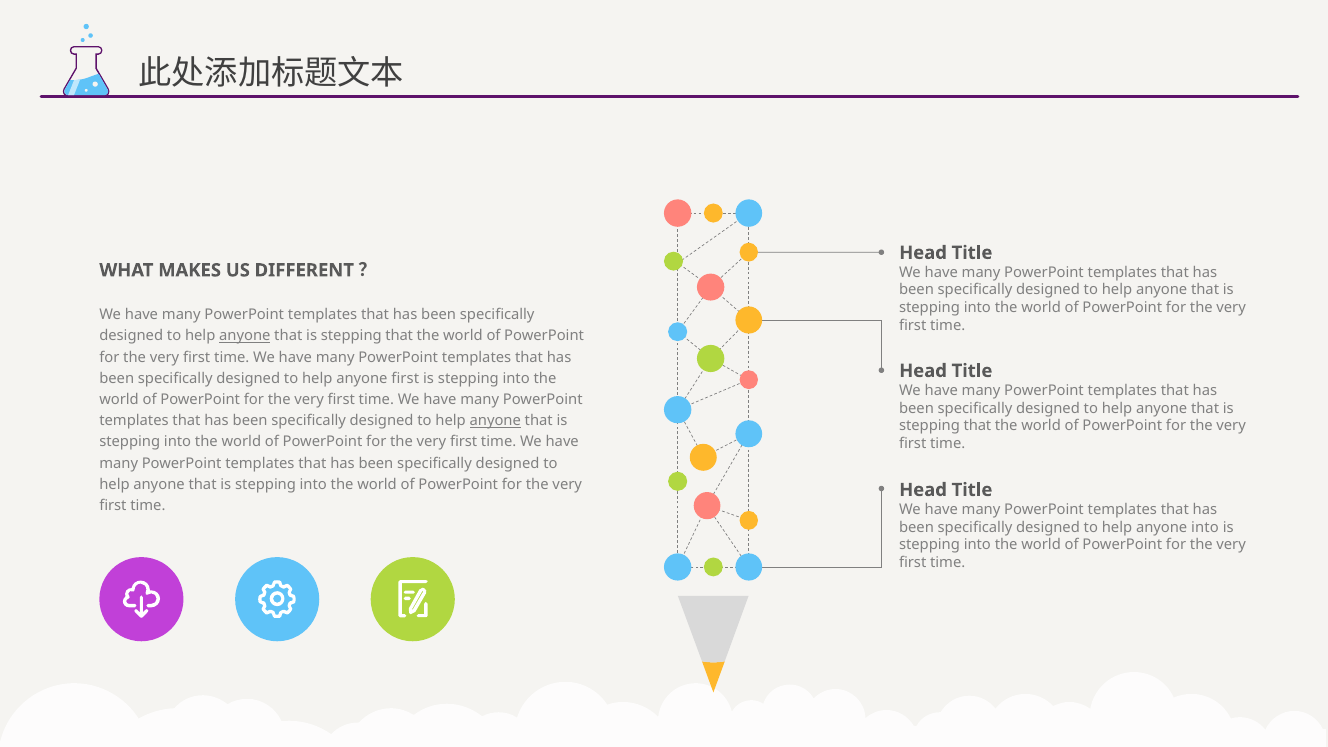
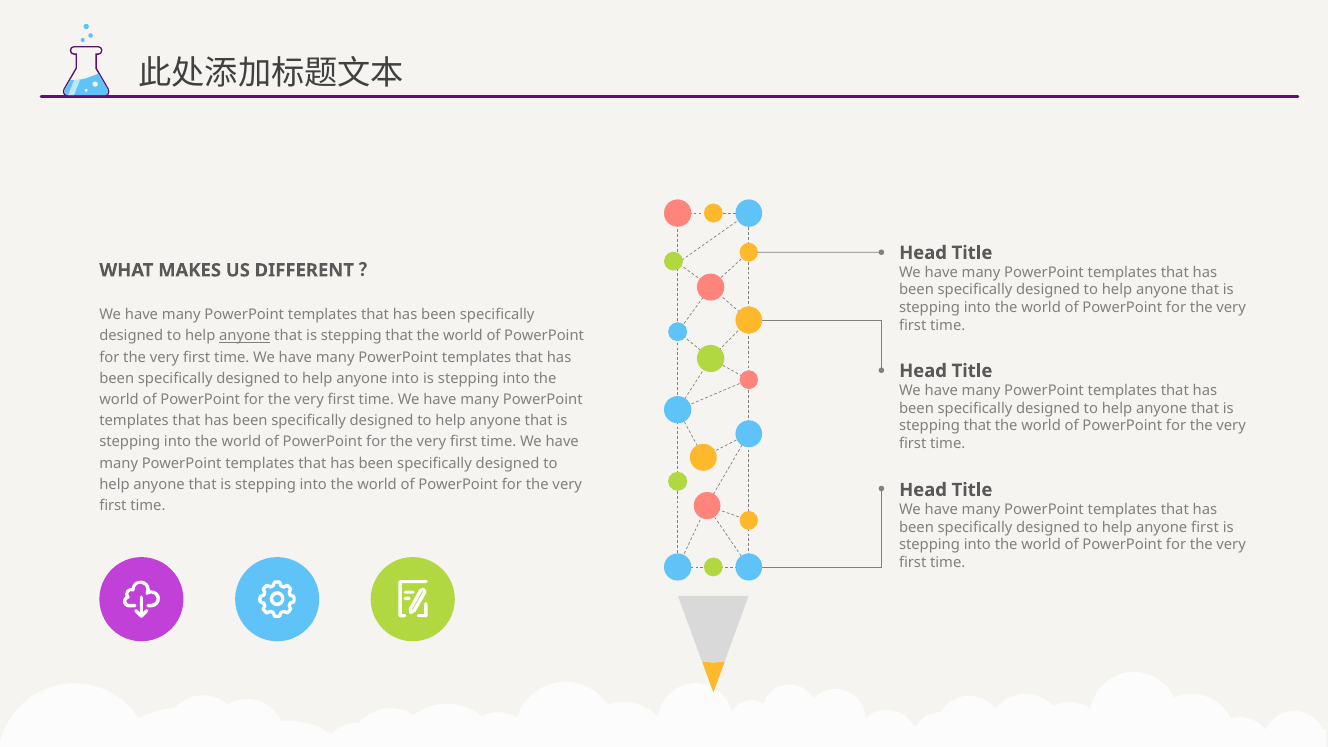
anyone first: first -> into
anyone at (495, 421) underline: present -> none
anyone into: into -> first
